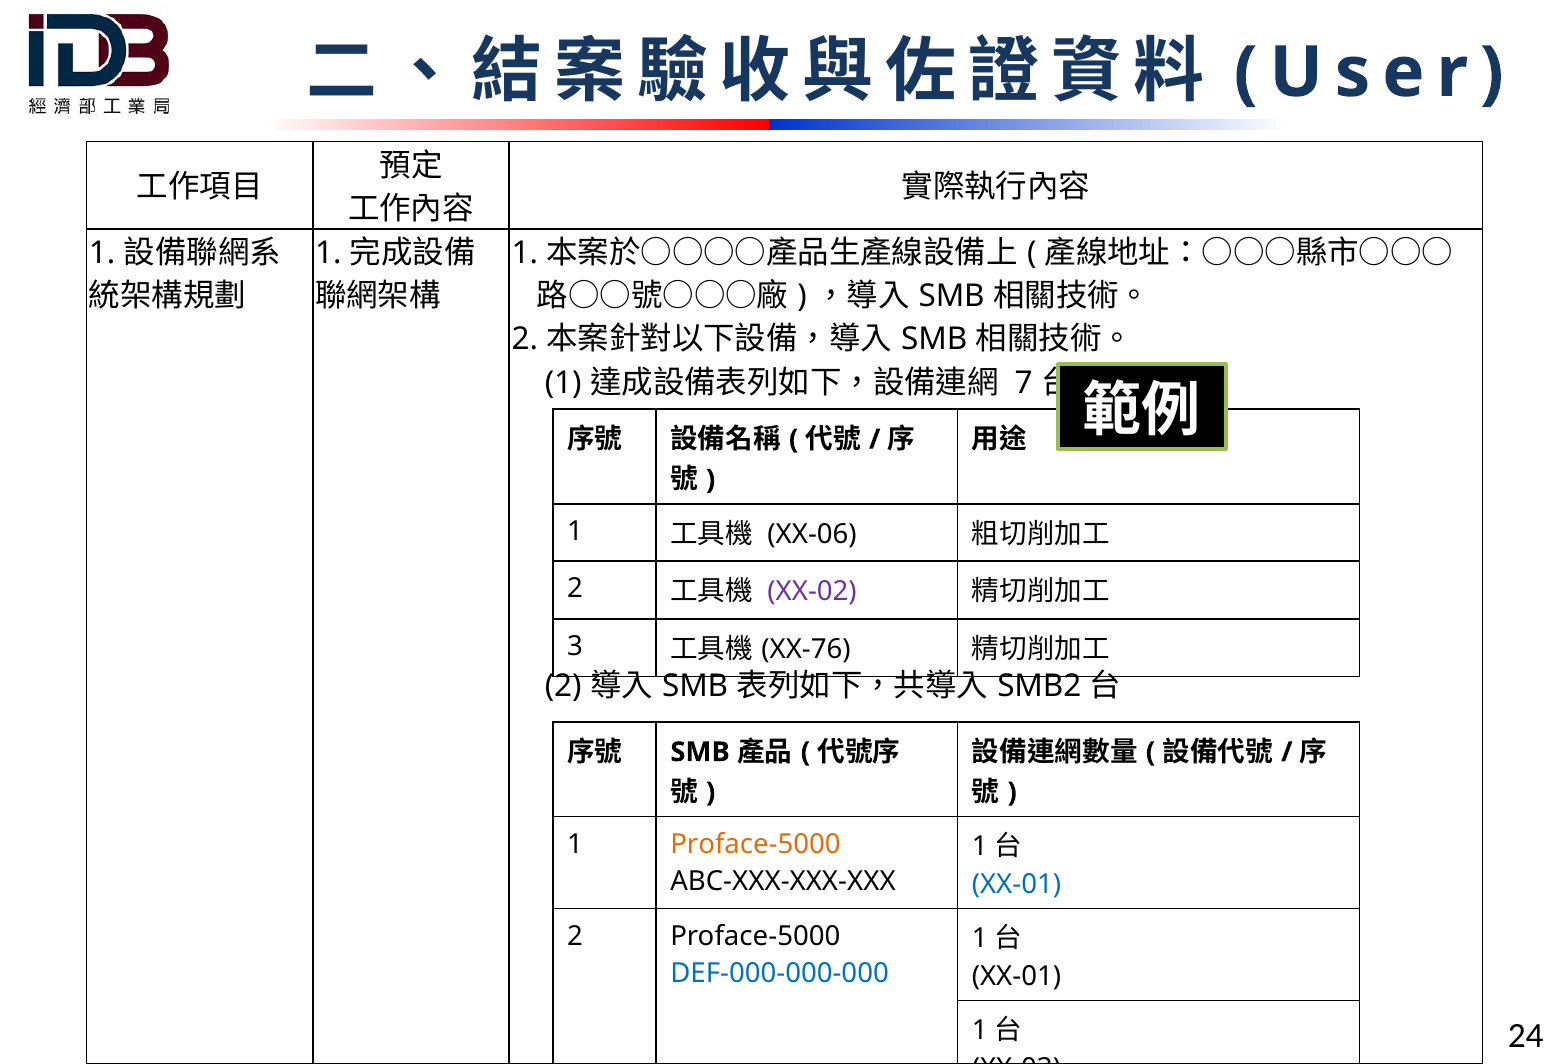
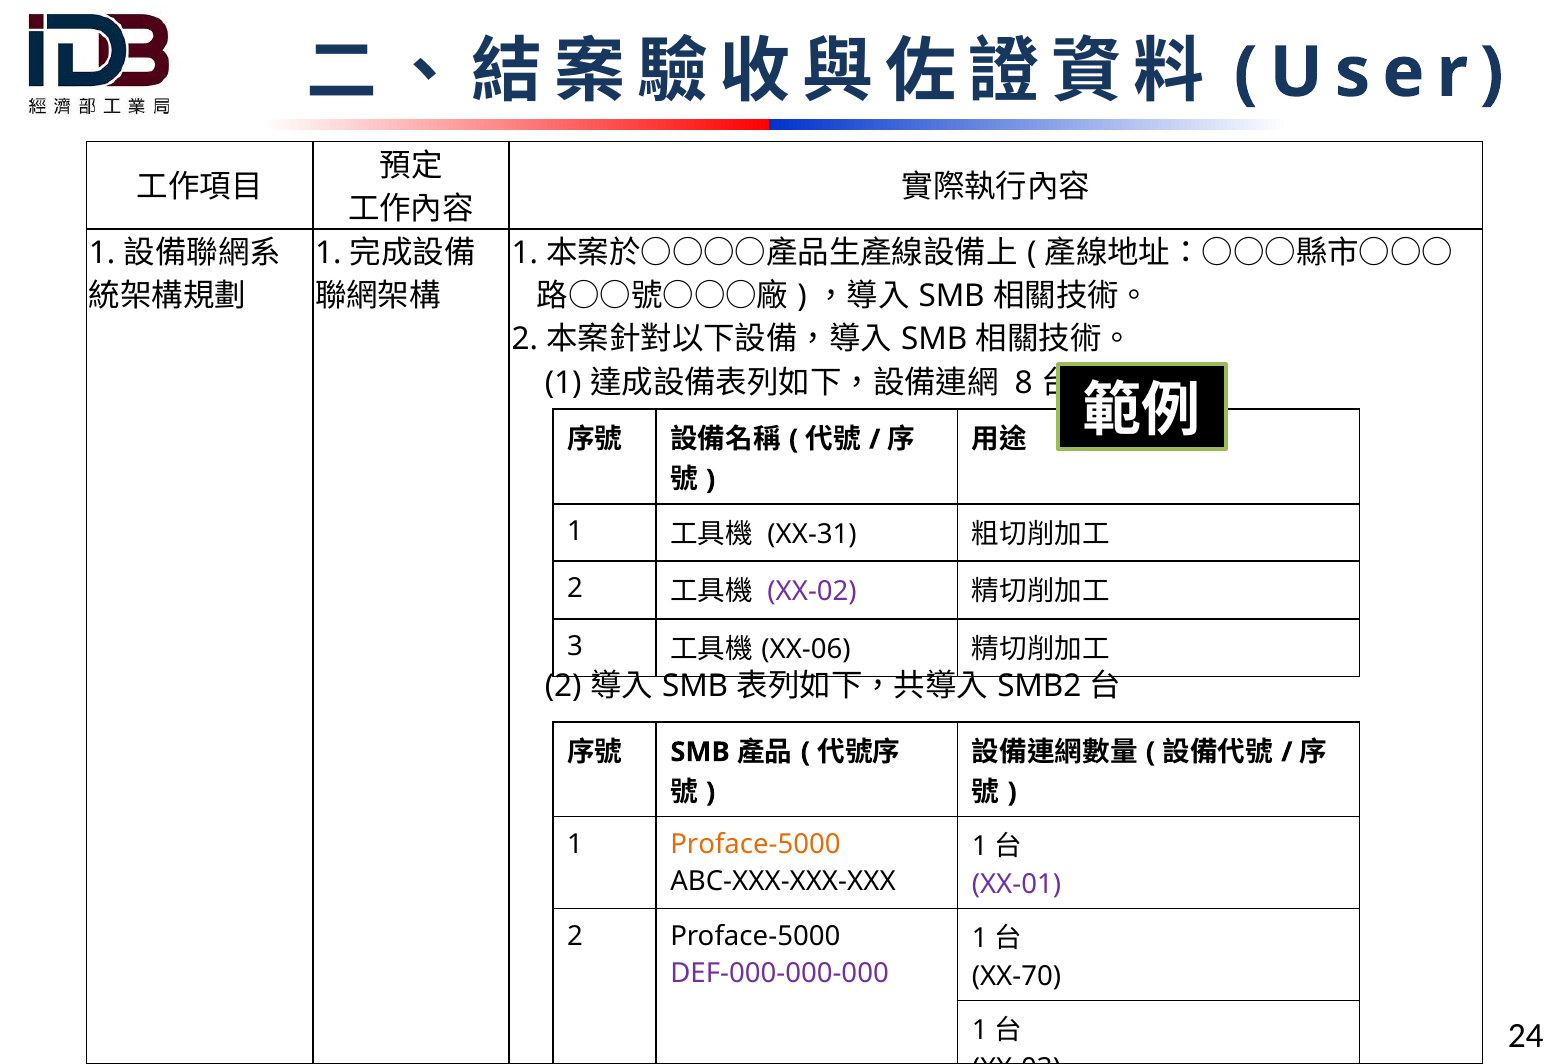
7: 7 -> 8
XX-06: XX-06 -> XX-31
XX-76: XX-76 -> XX-06
XX-01 at (1016, 884) colour: blue -> purple
DEF-000-000-000 colour: blue -> purple
XX-01 at (1016, 976): XX-01 -> XX-70
